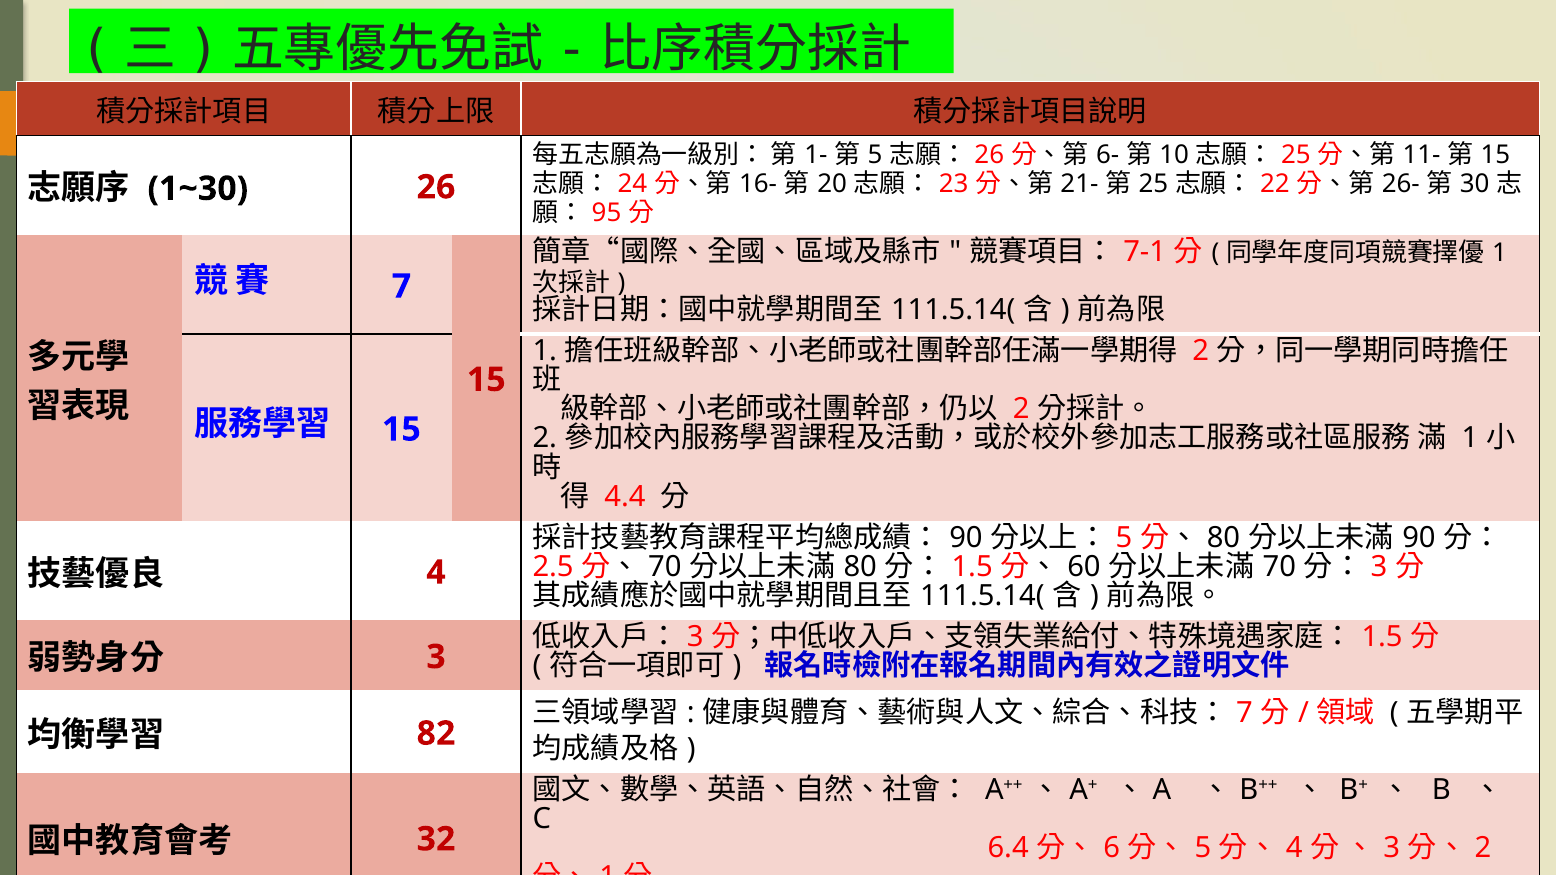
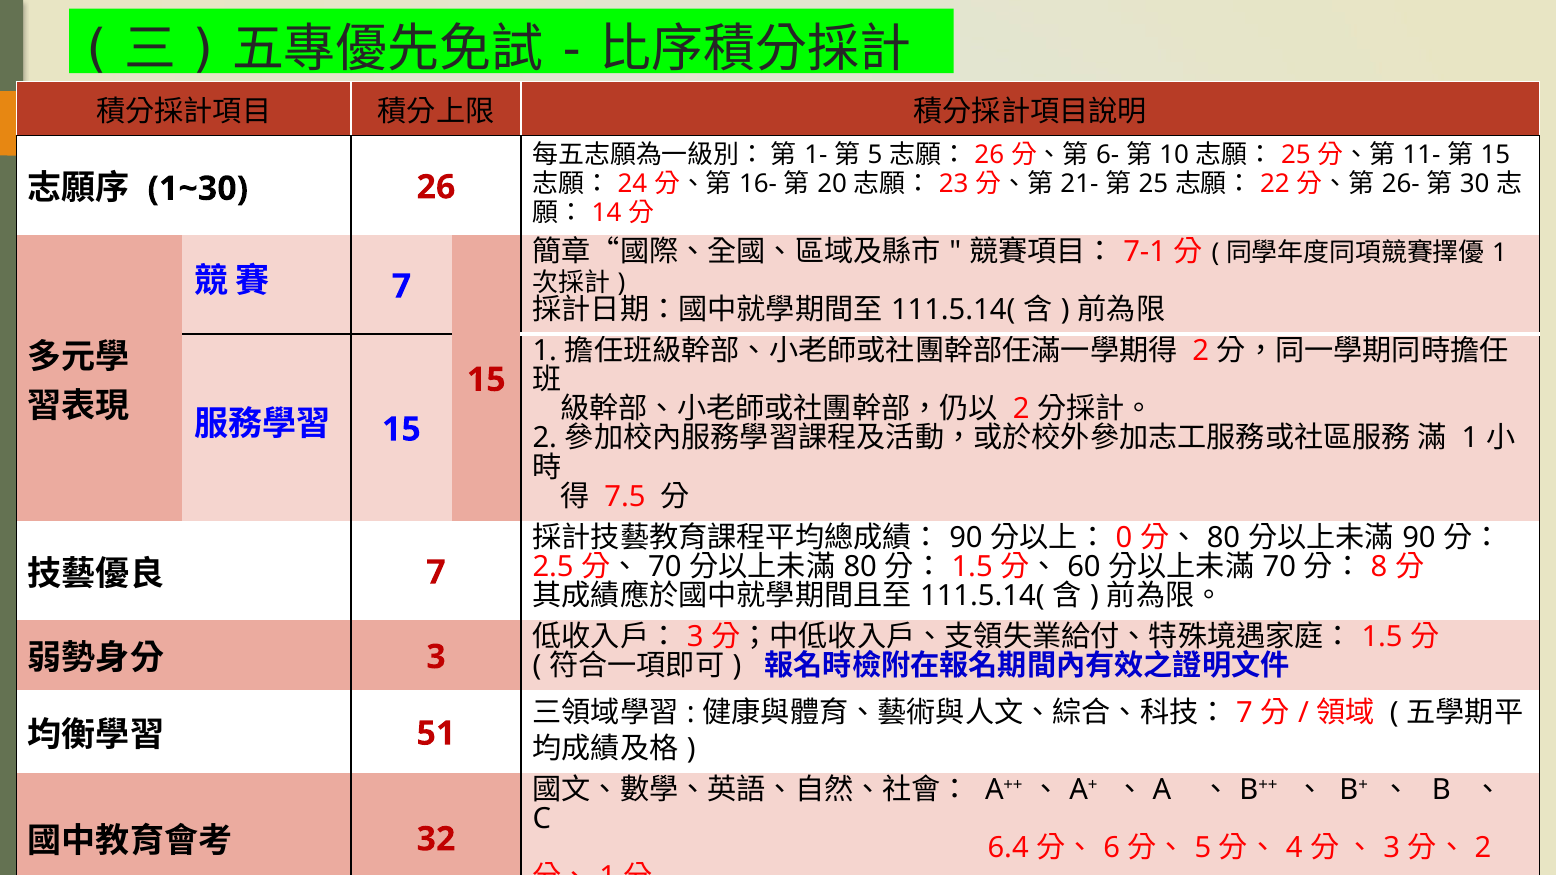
95: 95 -> 14
4.4: 4.4 -> 7.5
5 at (1124, 538): 5 -> 0
3 at (1379, 567): 3 -> 8
4 at (436, 572): 4 -> 7
82: 82 -> 51
